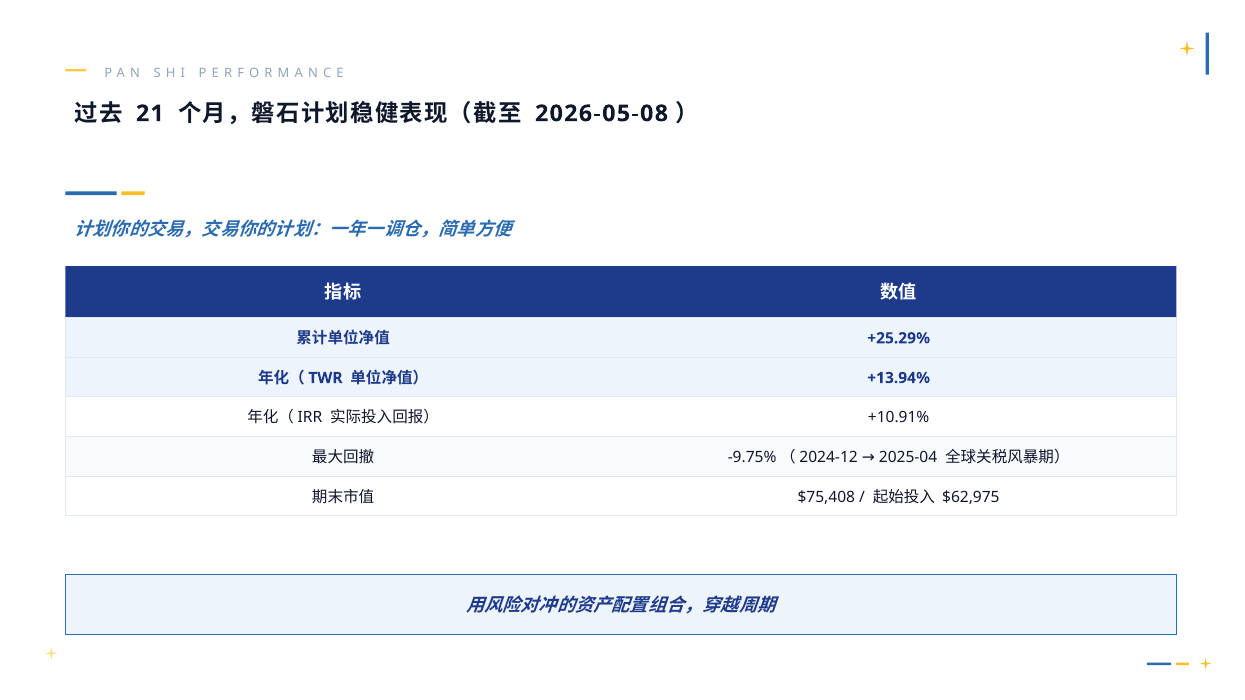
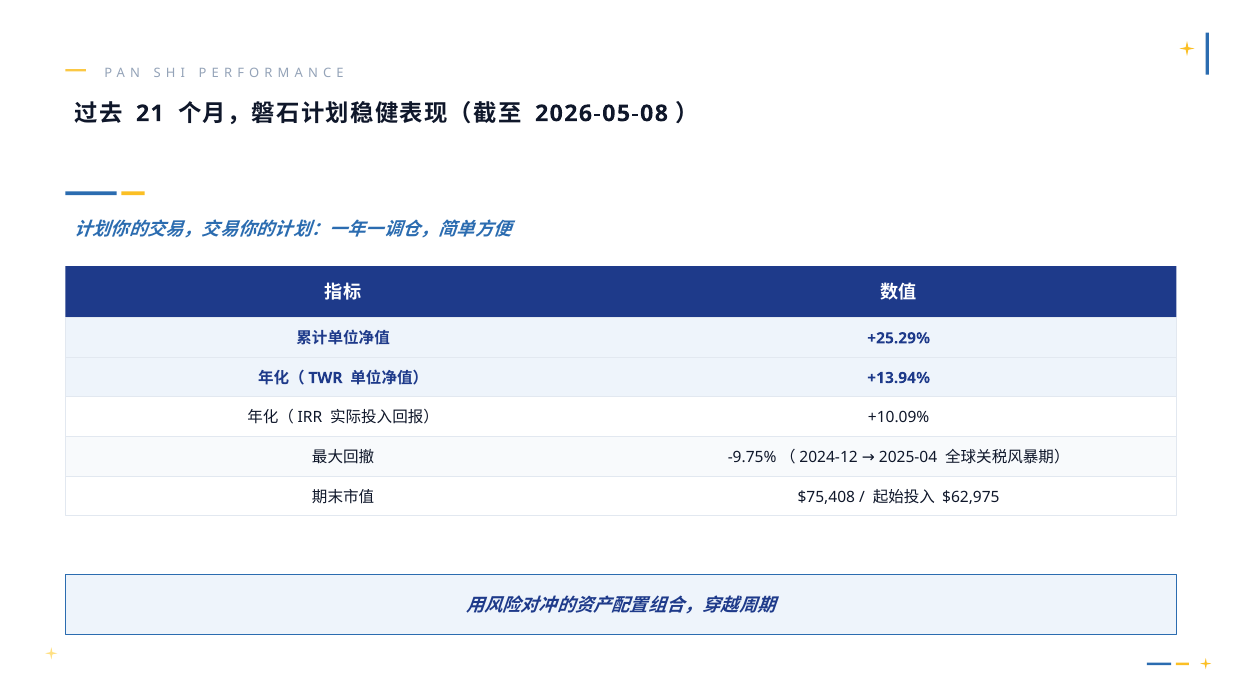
+10.91%: +10.91% -> +10.09%
